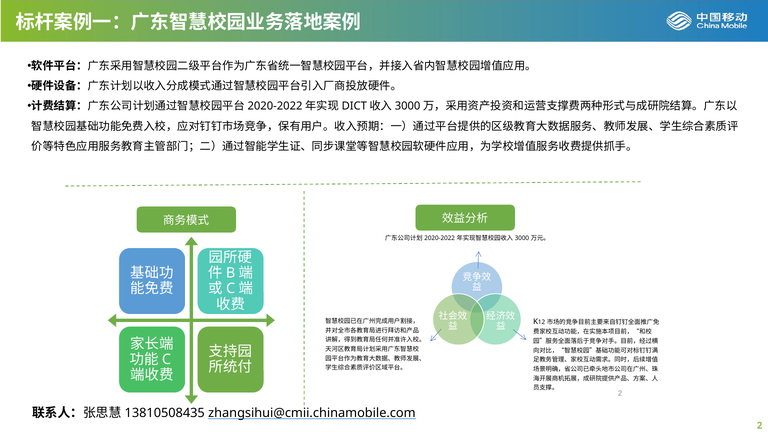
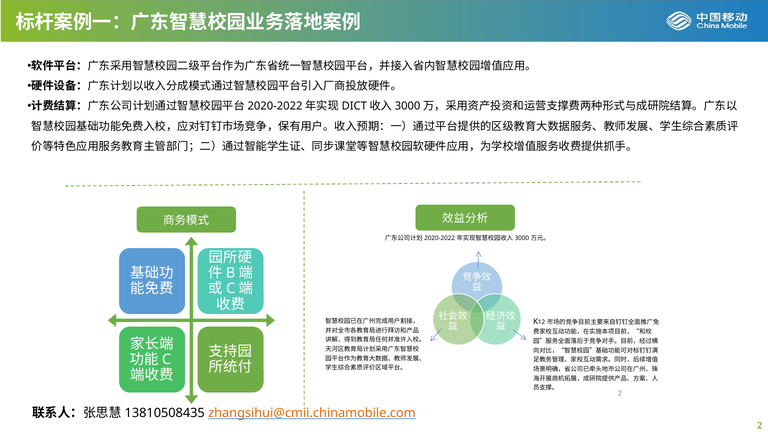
zhangsihui@cmii.chinamobile.com colour: black -> orange
